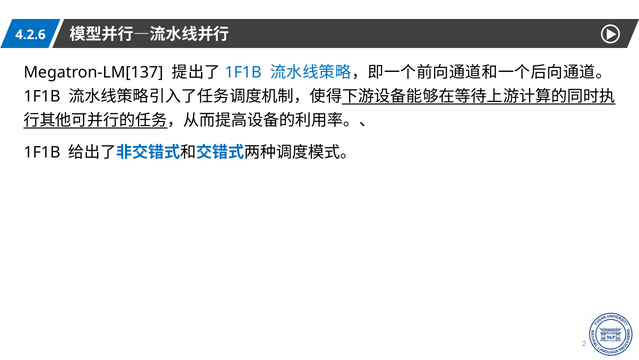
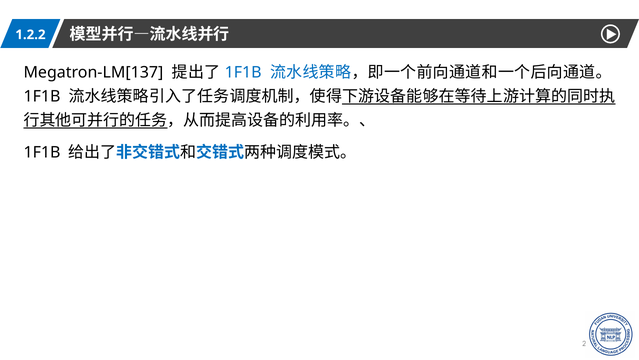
4.2.6: 4.2.6 -> 1.2.2
